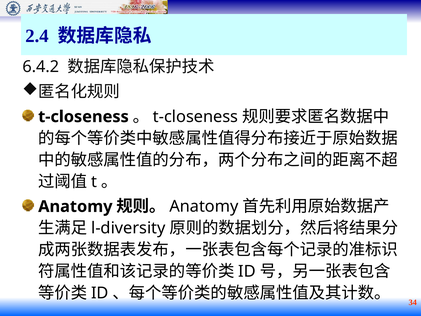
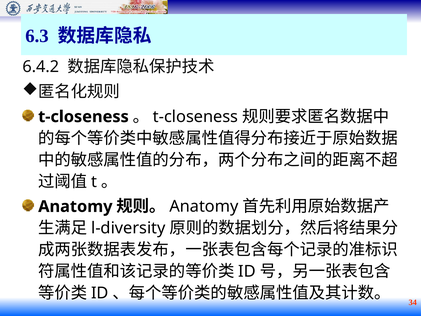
2.4: 2.4 -> 6.3
